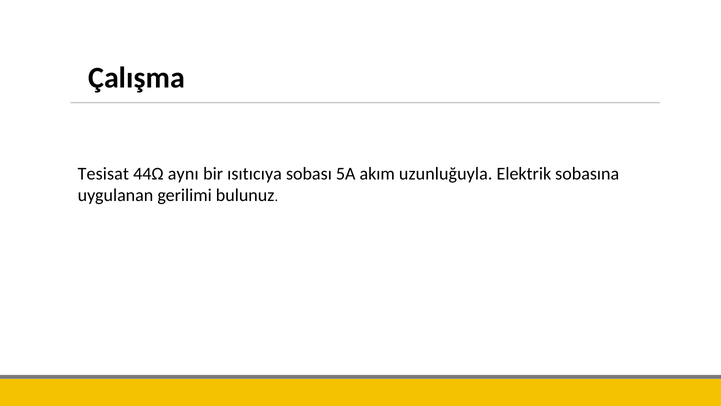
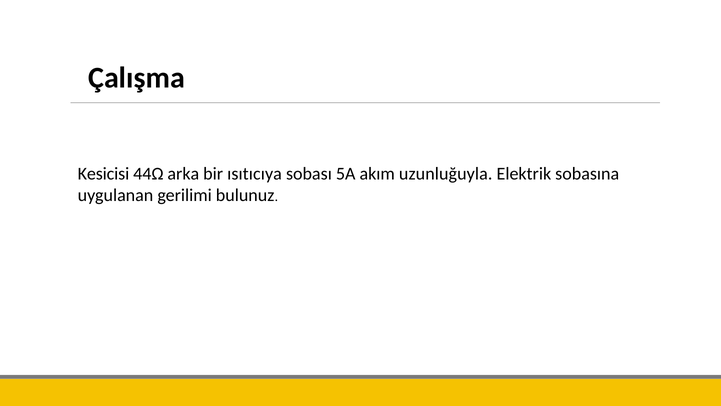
Tesisat: Tesisat -> Kesicisi
aynı: aynı -> arka
